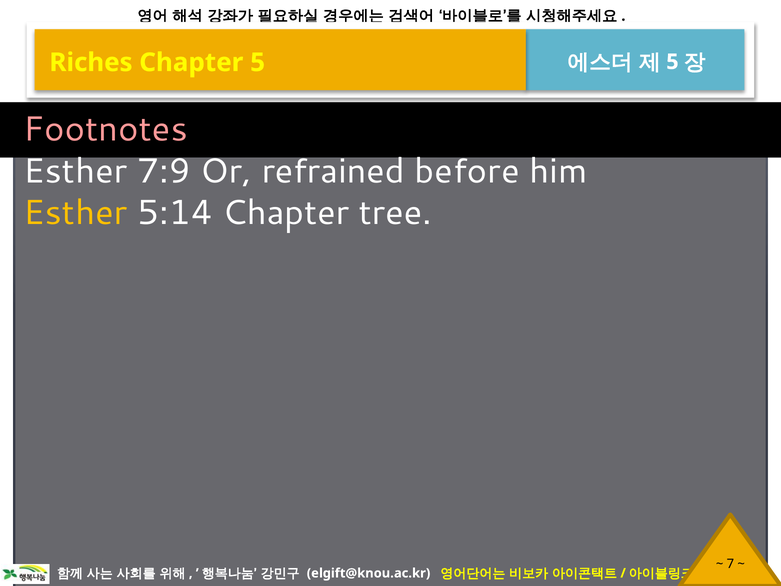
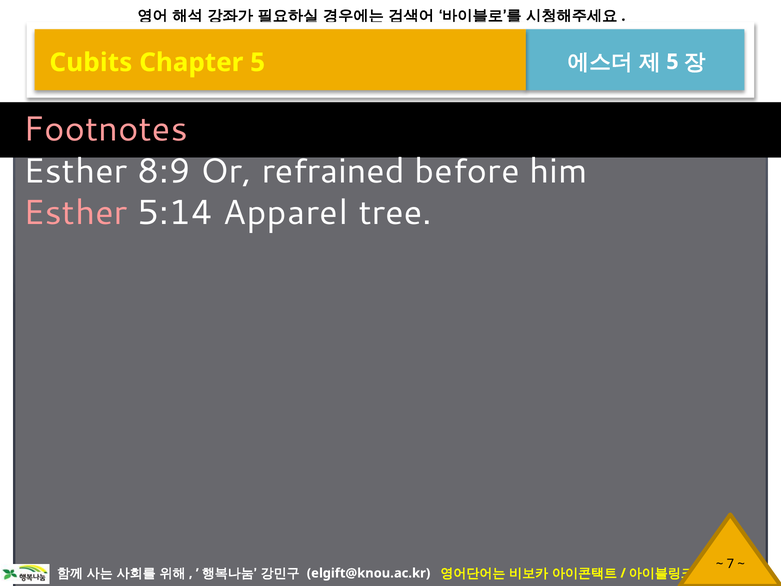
Riches: Riches -> Cubits
7:9: 7:9 -> 8:9
Esther at (75, 213) colour: yellow -> pink
5:14 Chapter: Chapter -> Apparel
